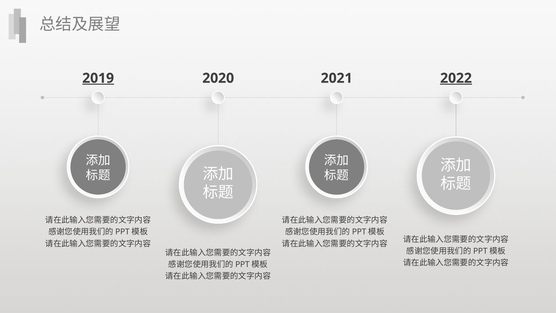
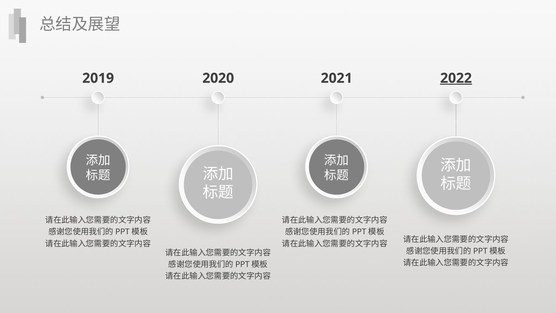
2019 underline: present -> none
